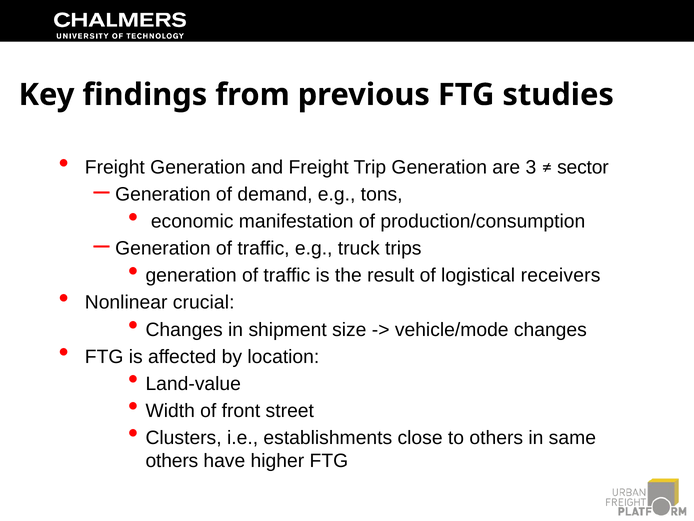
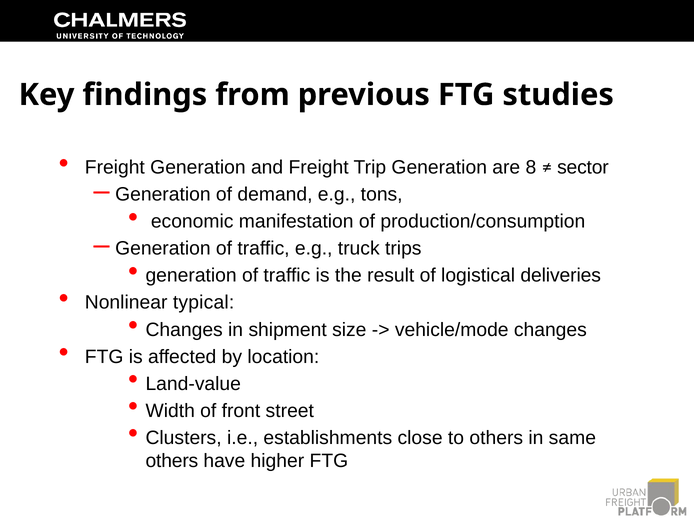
3: 3 -> 8
receivers: receivers -> deliveries
crucial: crucial -> typical
